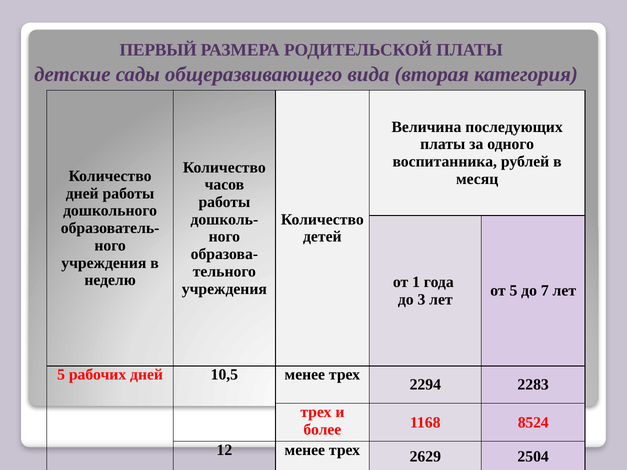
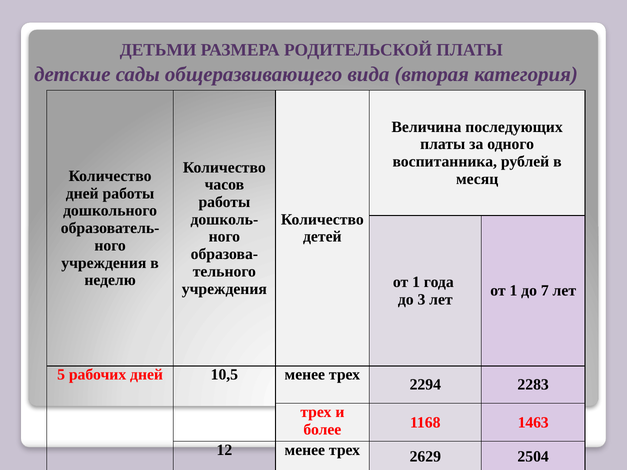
ПЕРВЫЙ: ПЕРВЫЙ -> ДЕТЬМИ
5 at (513, 291): 5 -> 1
8524: 8524 -> 1463
